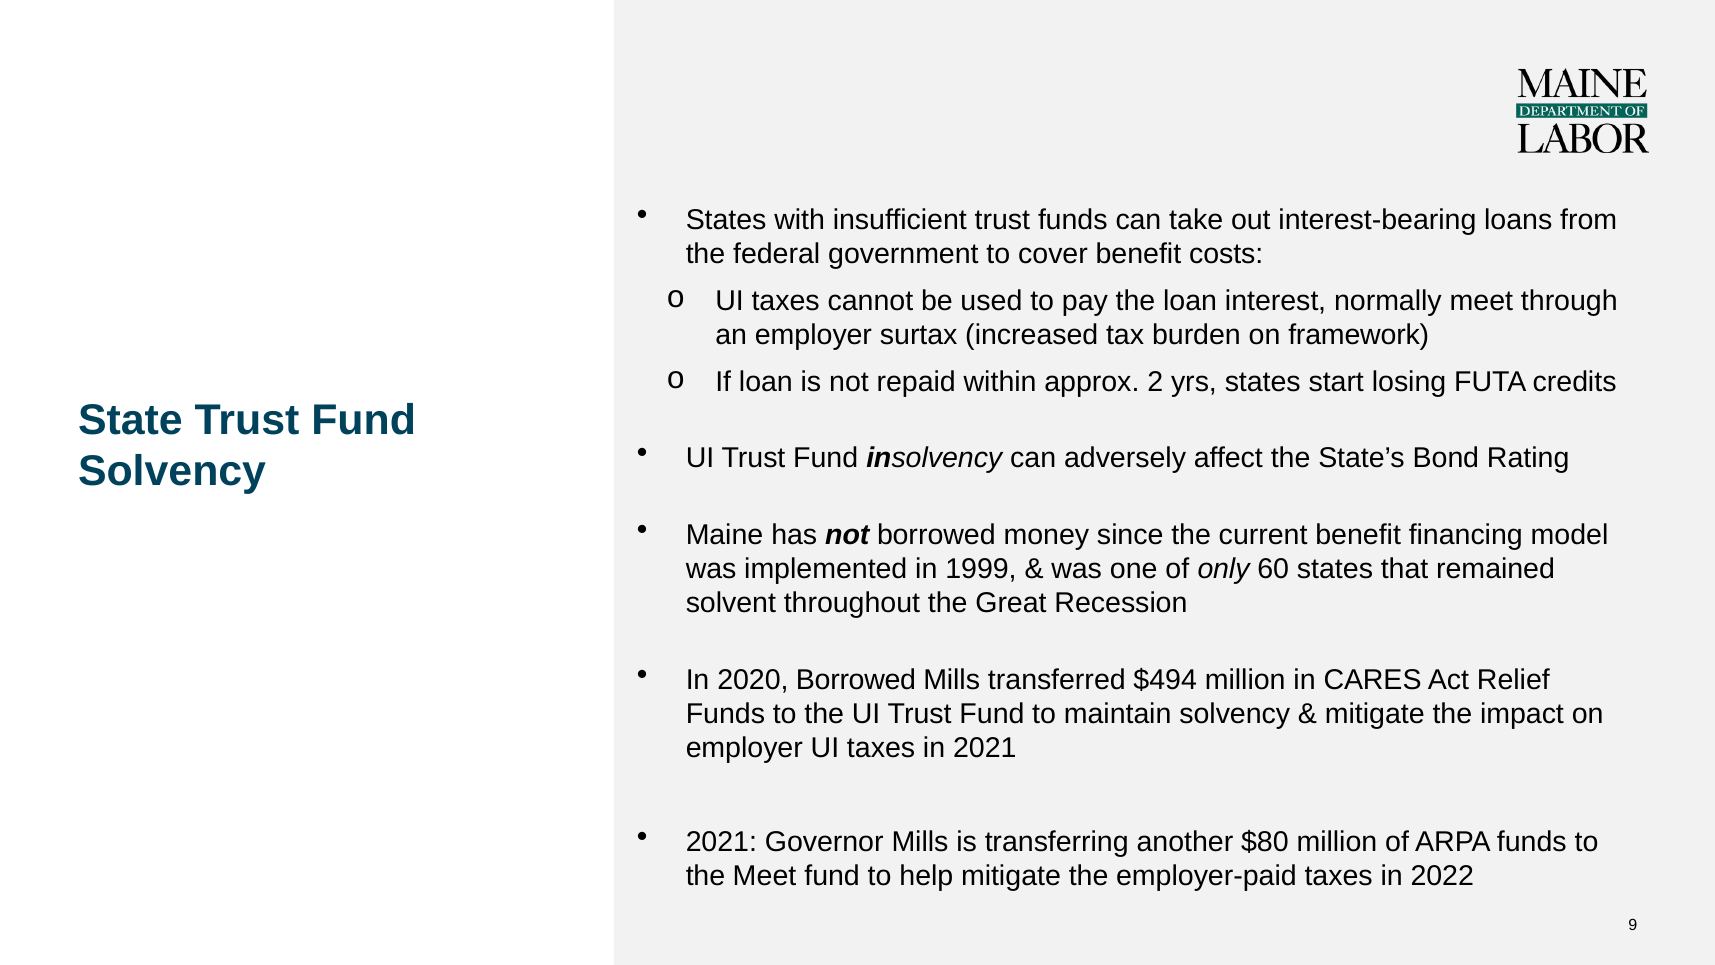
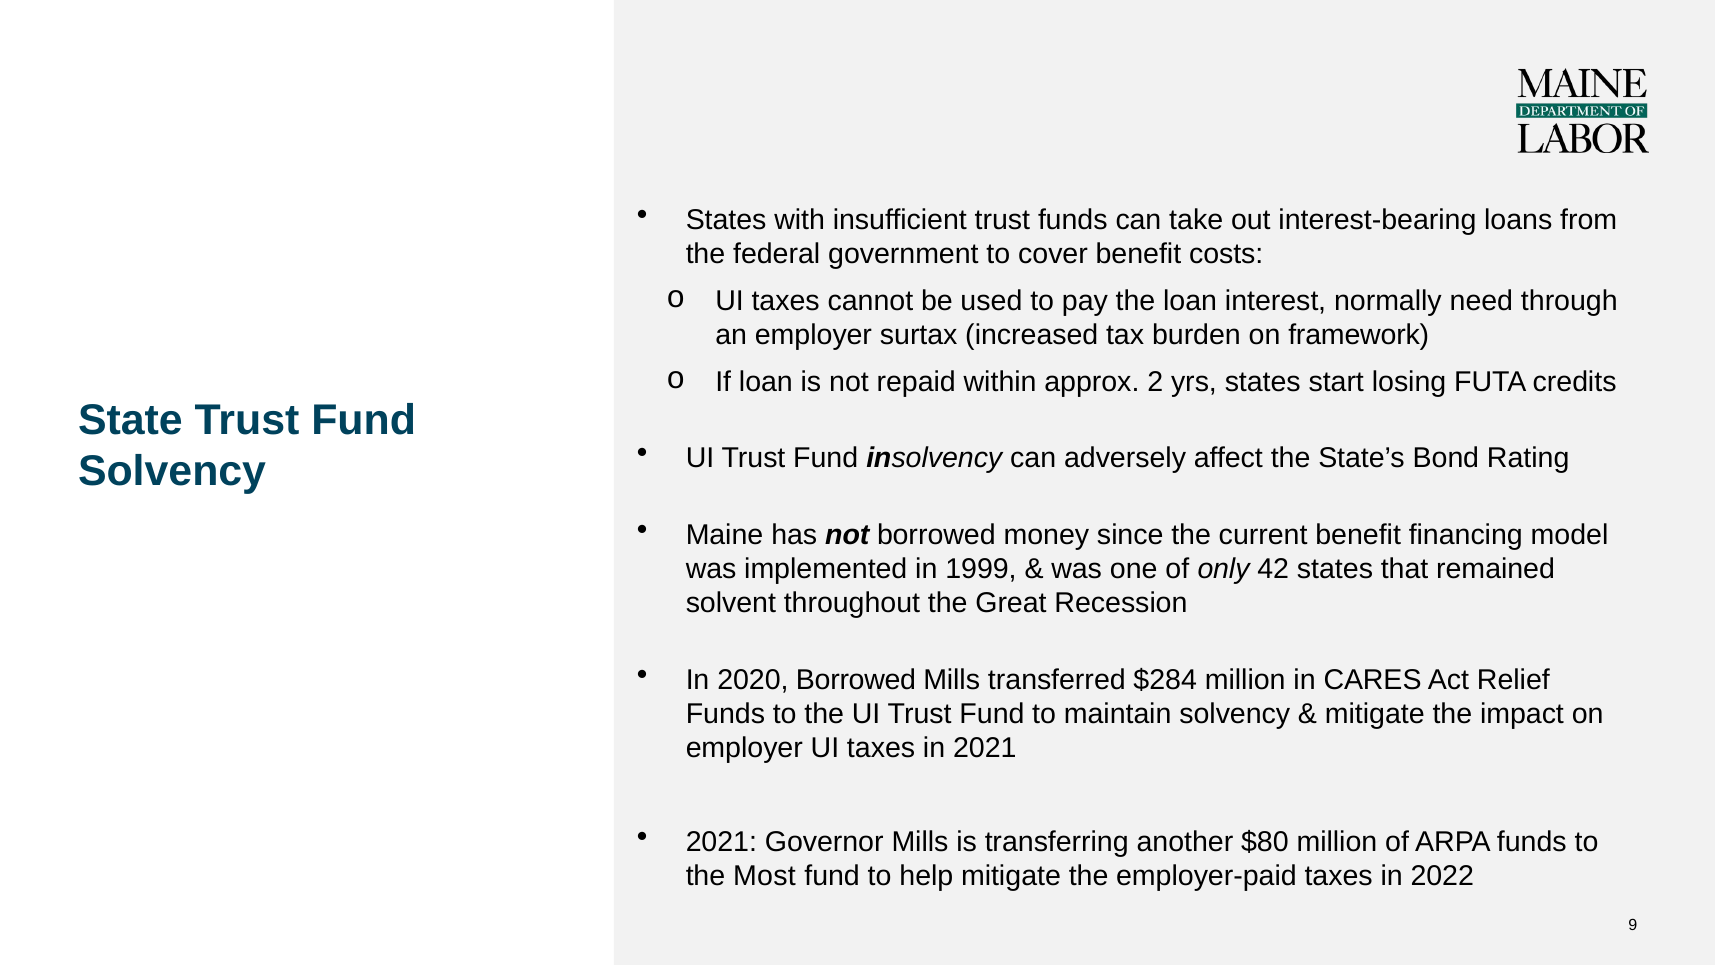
normally meet: meet -> need
60: 60 -> 42
$494: $494 -> $284
the Meet: Meet -> Most
